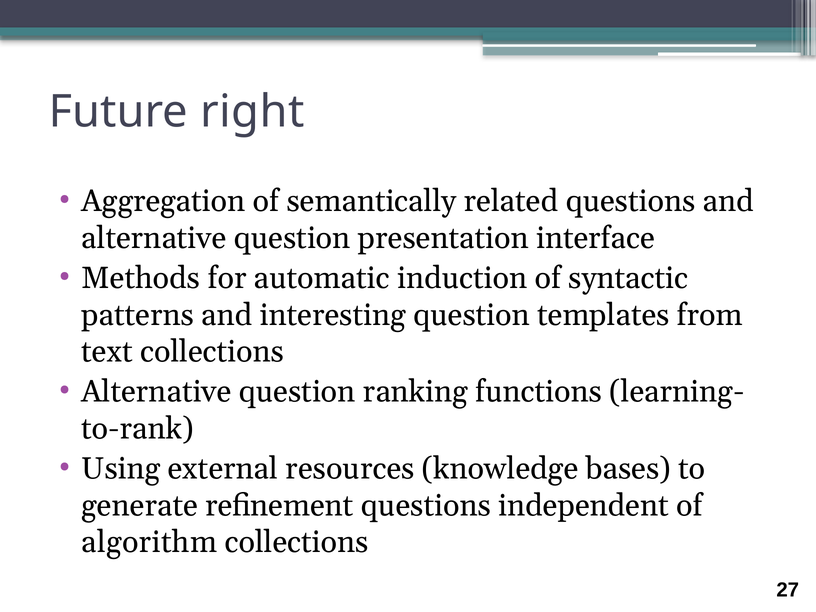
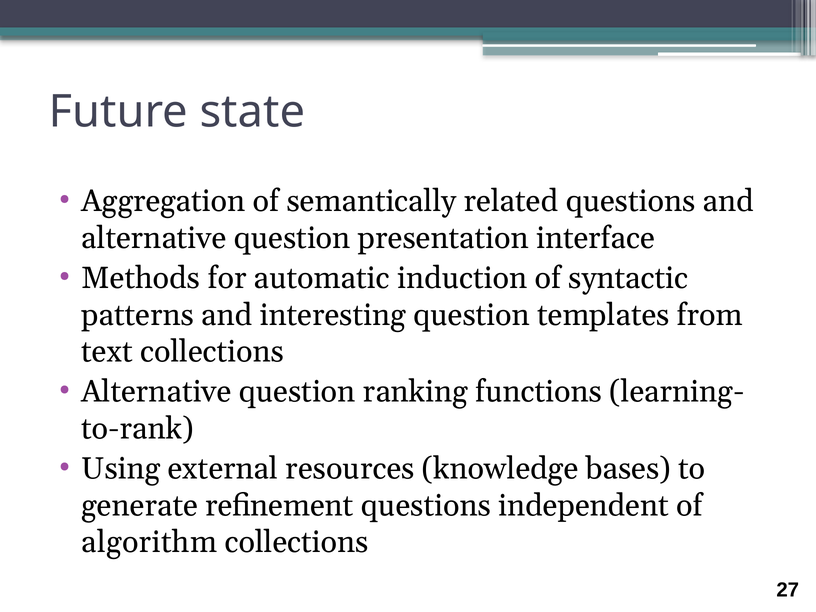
right: right -> state
